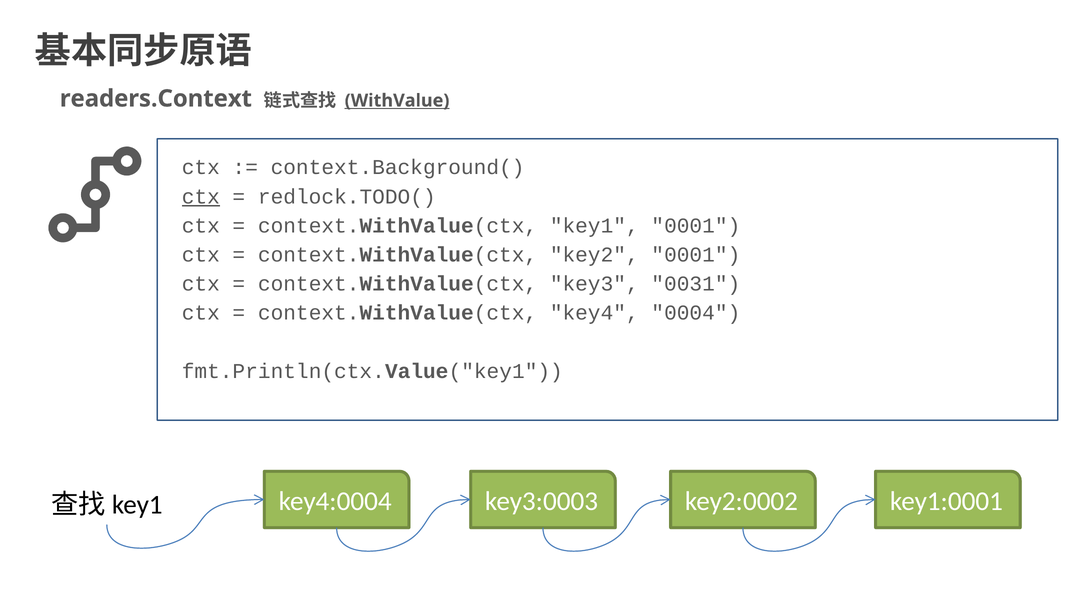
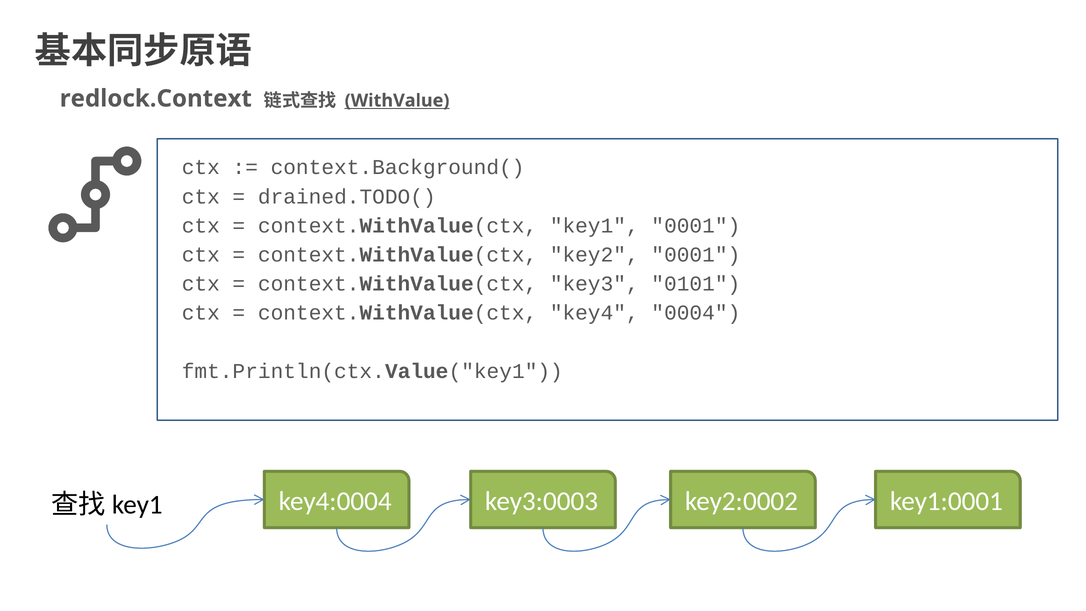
readers.Context: readers.Context -> redlock.Context
ctx at (201, 197) underline: present -> none
redlock.TODO(: redlock.TODO( -> drained.TODO(
0031: 0031 -> 0101
